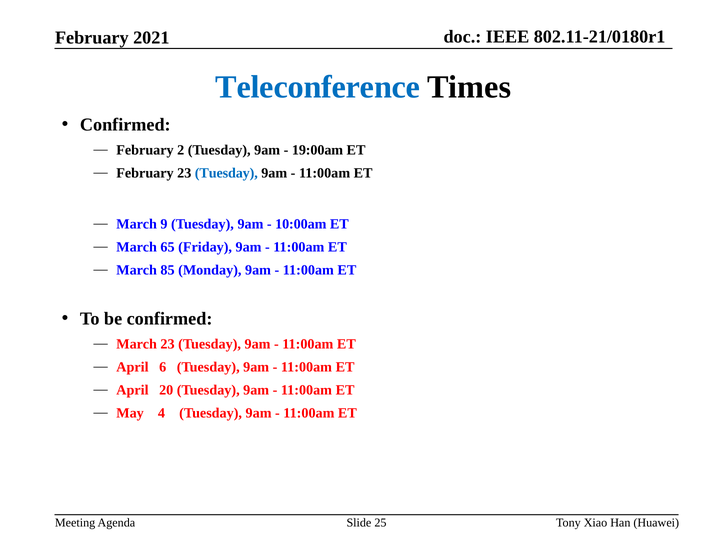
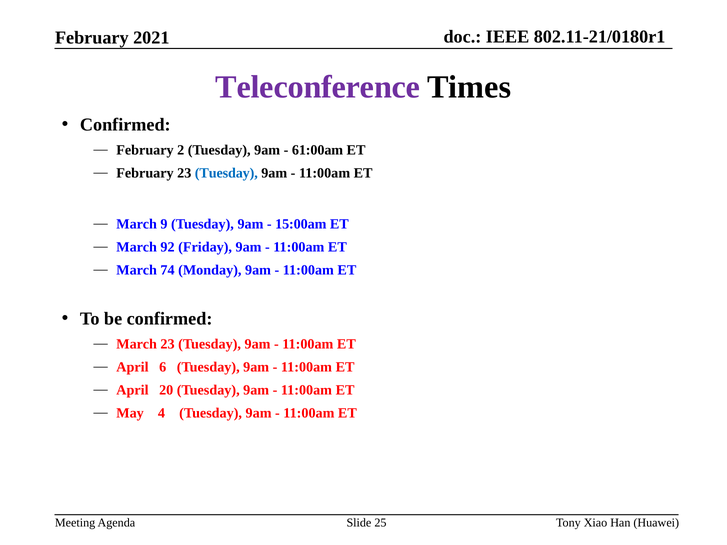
Teleconference colour: blue -> purple
19:00am: 19:00am -> 61:00am
10:00am: 10:00am -> 15:00am
65: 65 -> 92
85: 85 -> 74
